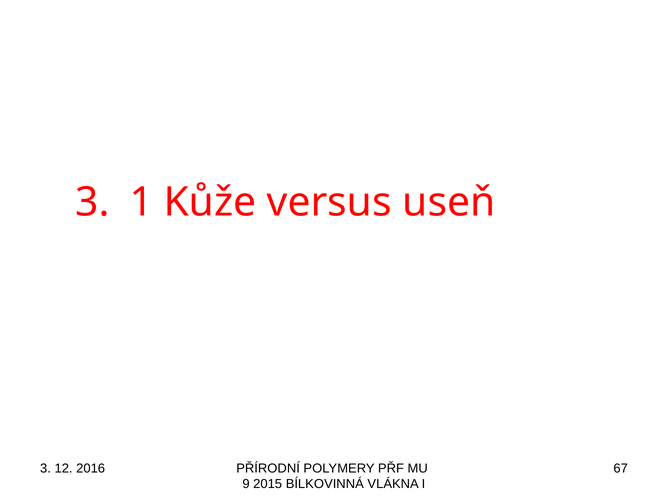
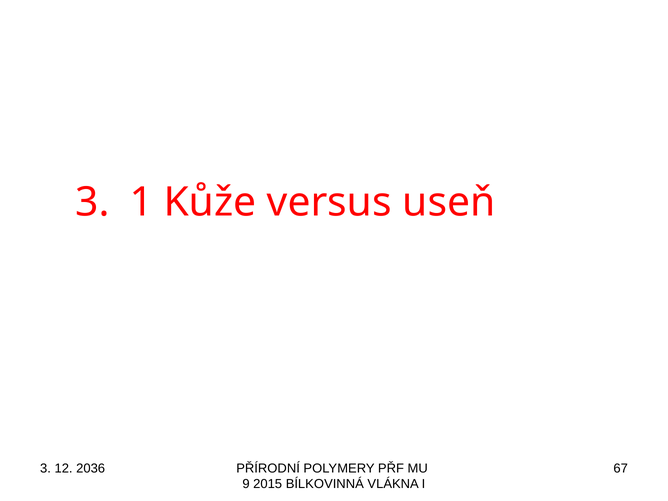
2016: 2016 -> 2036
